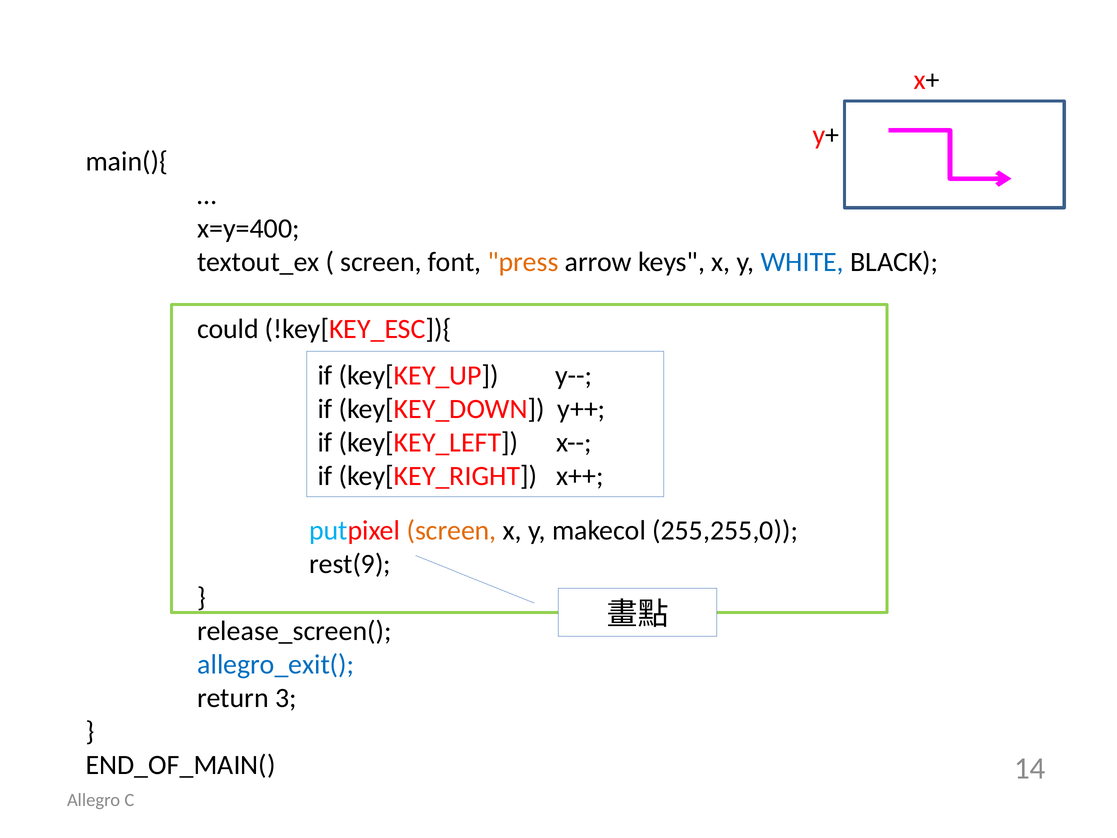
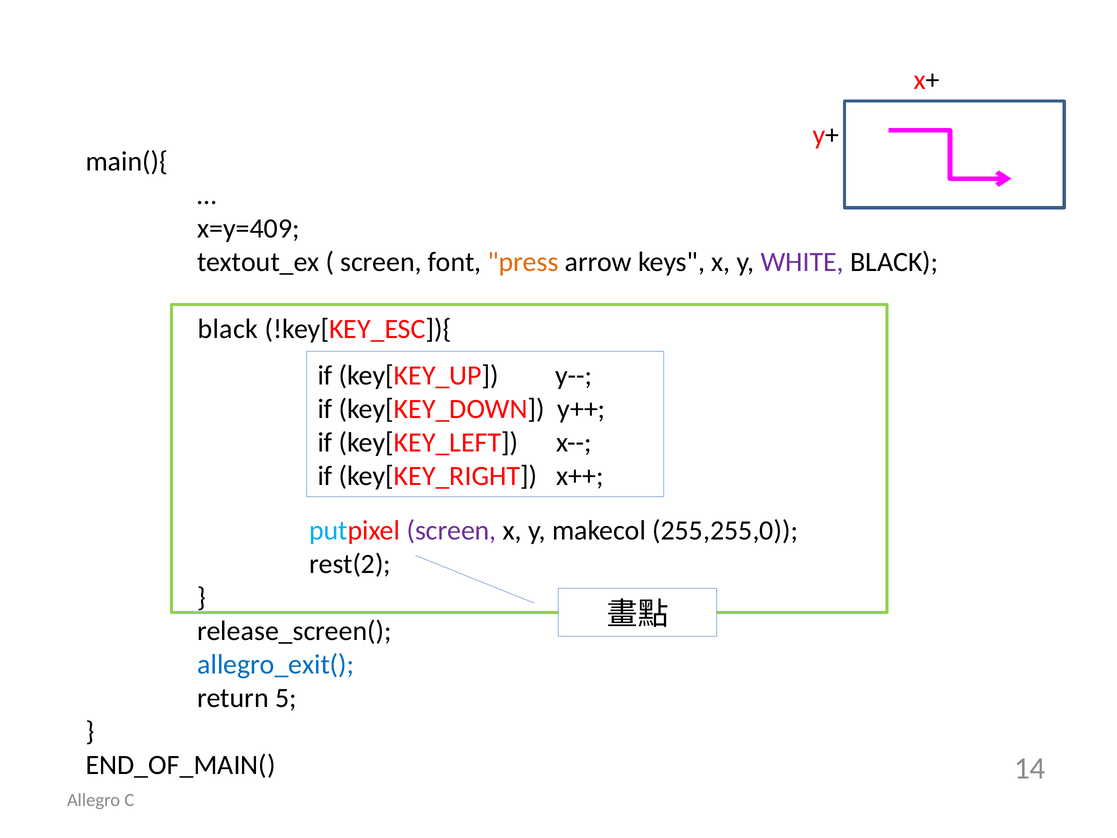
x=y=400: x=y=400 -> x=y=409
WHITE colour: blue -> purple
could at (228, 329): could -> black
screen at (451, 530) colour: orange -> purple
rest(9: rest(9 -> rest(2
3: 3 -> 5
